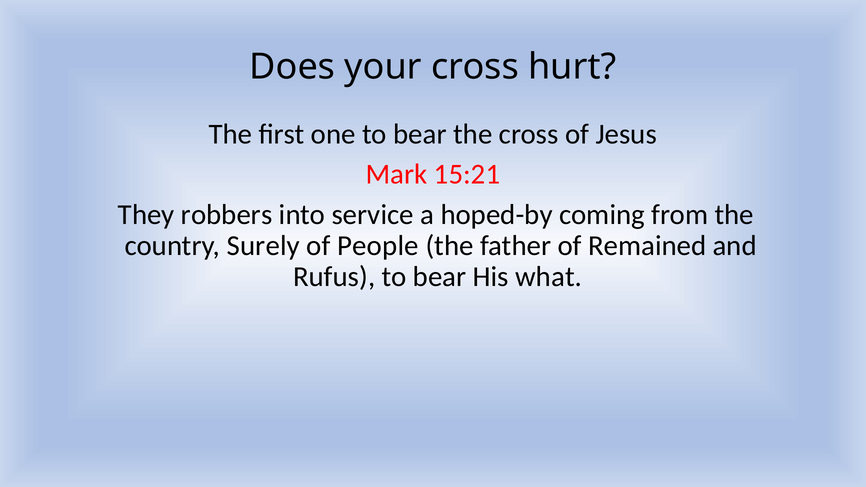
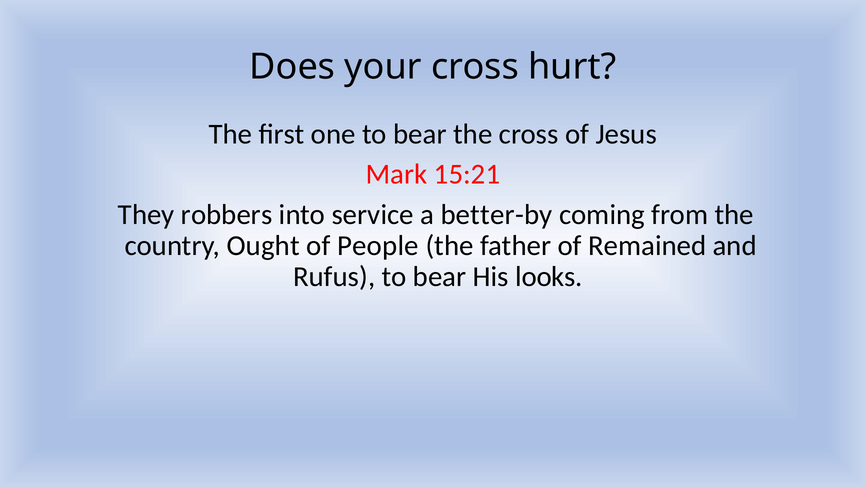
hoped-by: hoped-by -> better-by
Surely: Surely -> Ought
what: what -> looks
